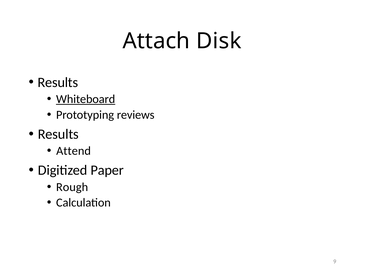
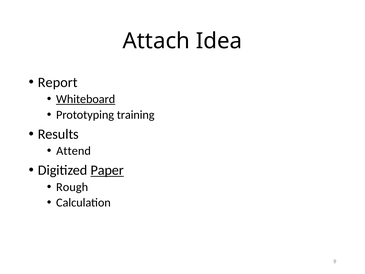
Disk: Disk -> Idea
Results at (58, 82): Results -> Report
reviews: reviews -> training
Paper underline: none -> present
